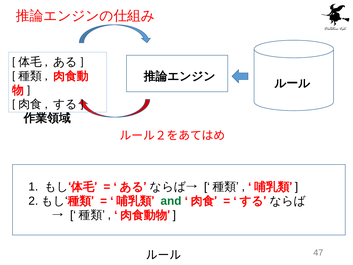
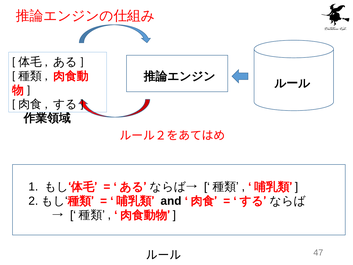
and colour: green -> black
